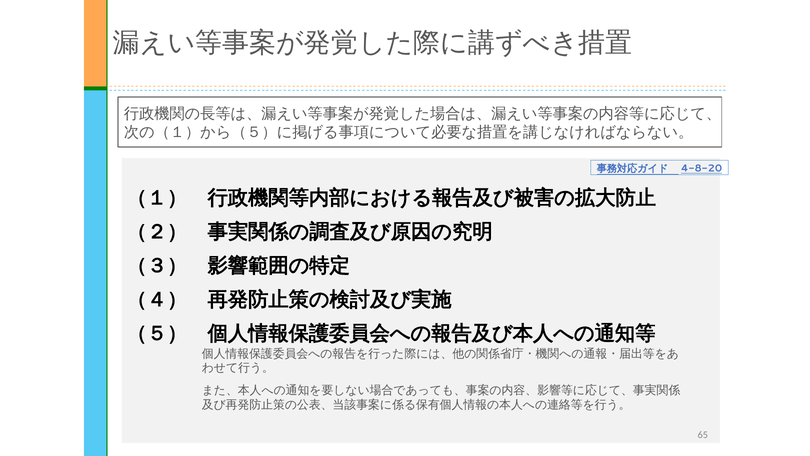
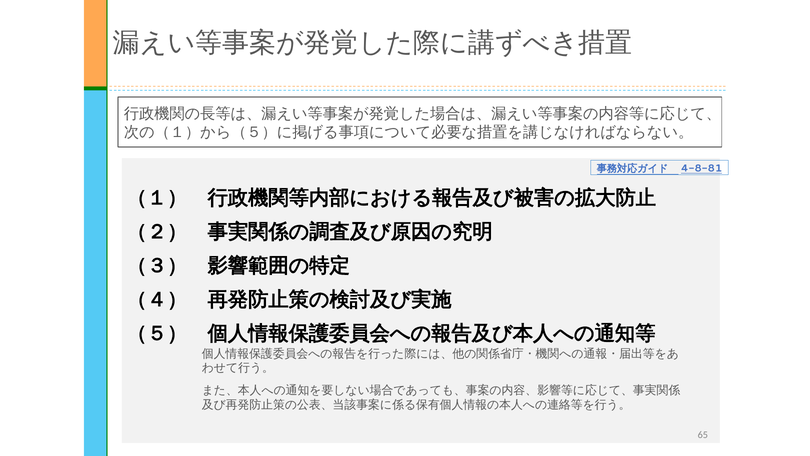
4-8-20: 4-8-20 -> 4-8-81
